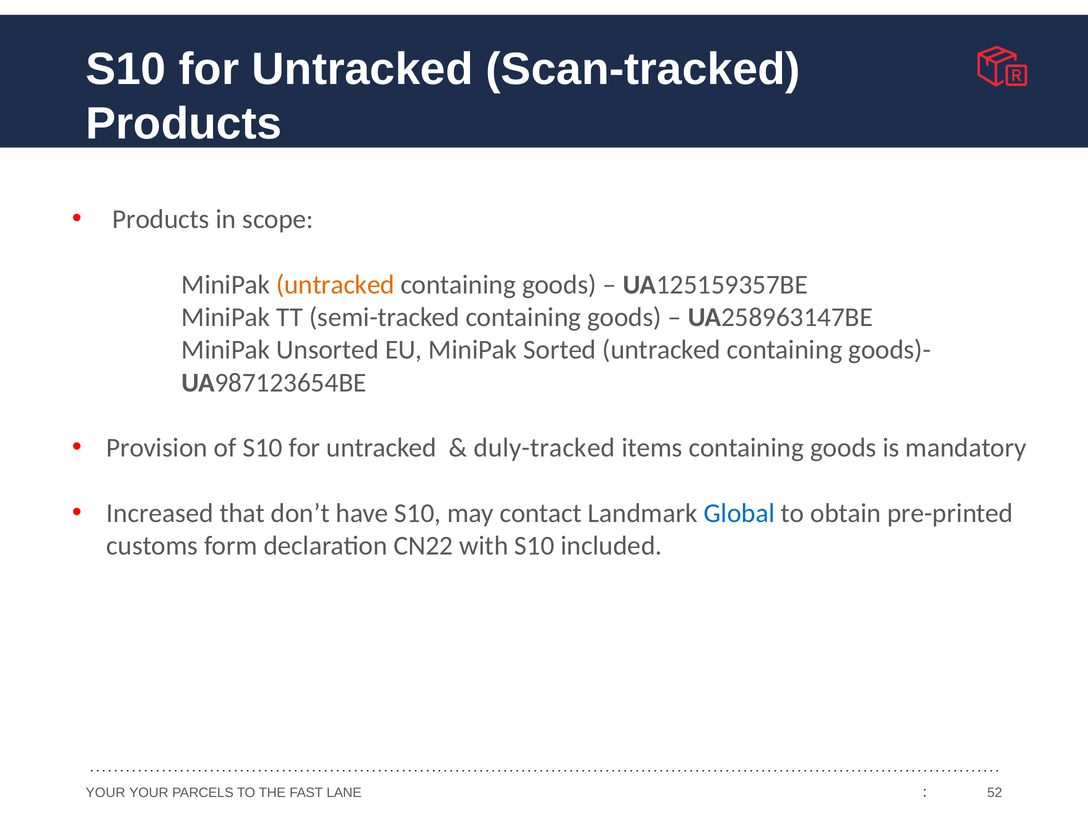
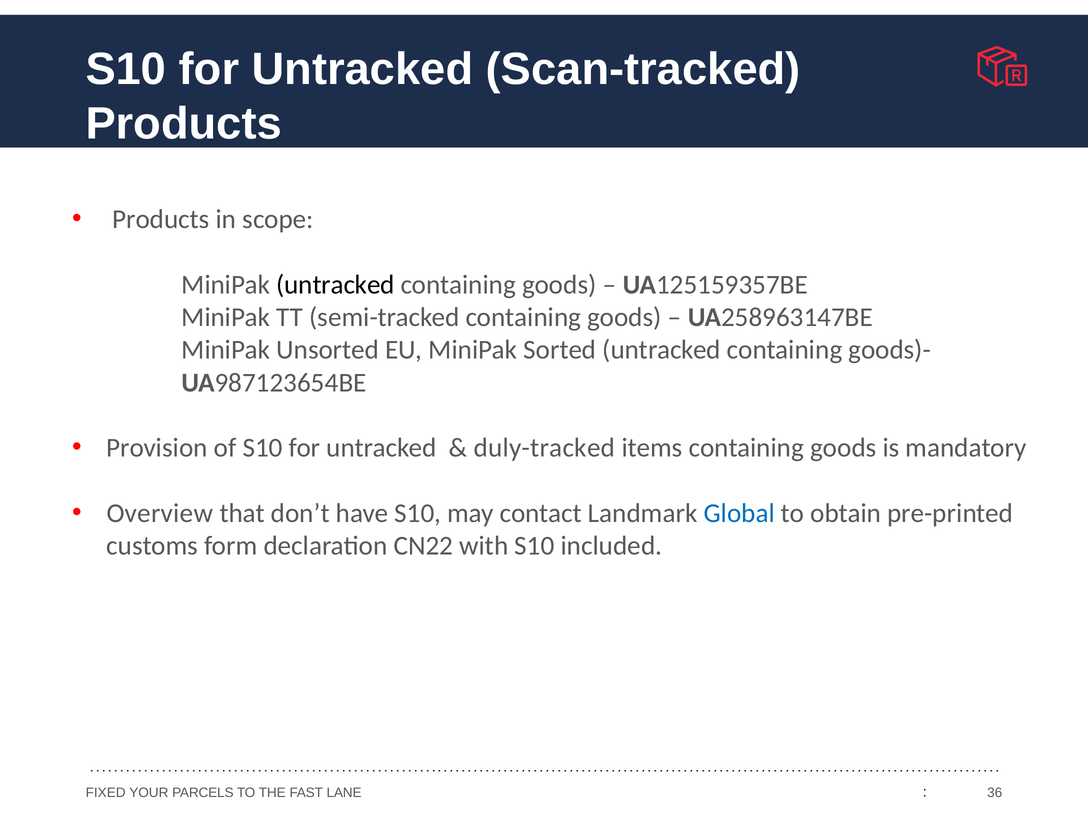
untracked at (336, 285) colour: orange -> black
Increased: Increased -> Overview
YOUR at (106, 793): YOUR -> FIXED
52: 52 -> 36
